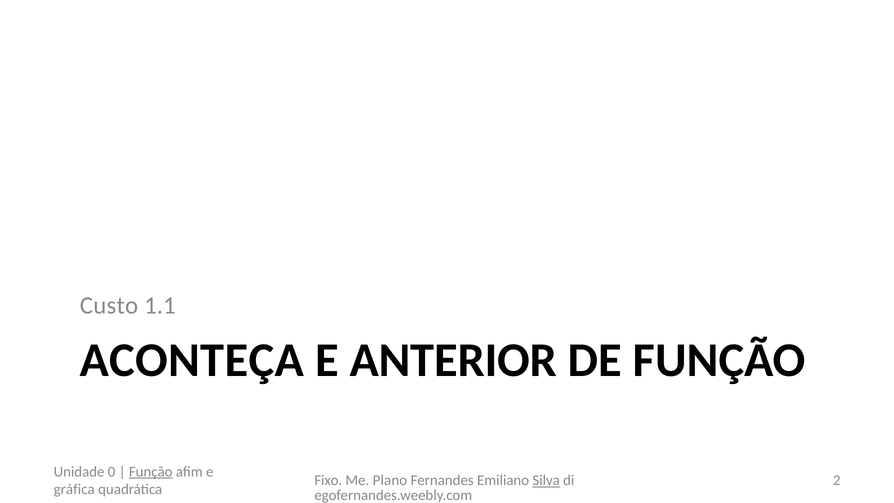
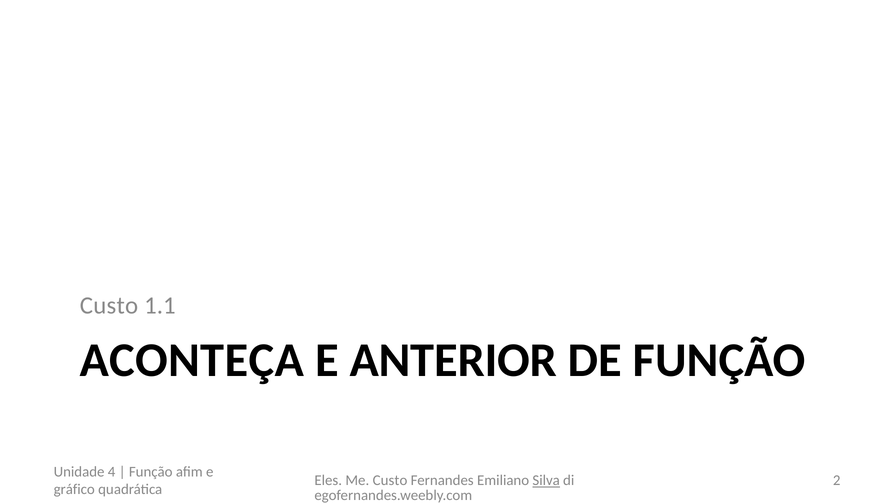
0: 0 -> 4
Função at (151, 472) underline: present -> none
Fixo: Fixo -> Eles
Me Plano: Plano -> Custo
gráfica: gráfica -> gráfico
